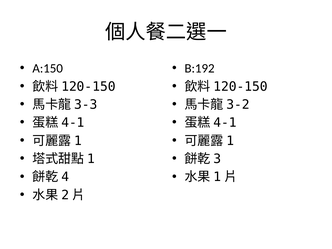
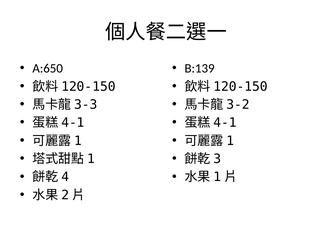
A:150: A:150 -> A:650
B:192: B:192 -> B:139
